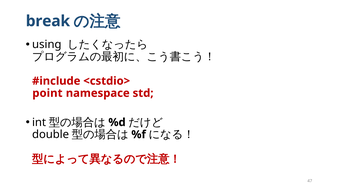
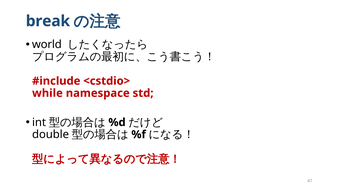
using: using -> world
point: point -> while
